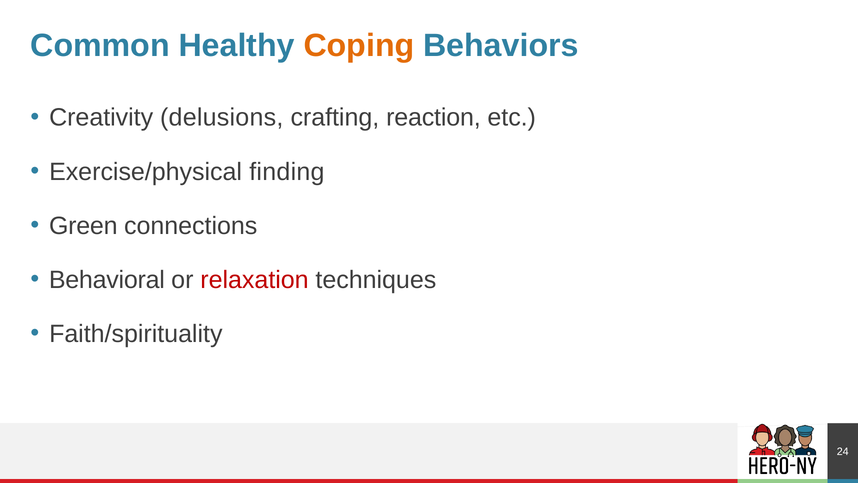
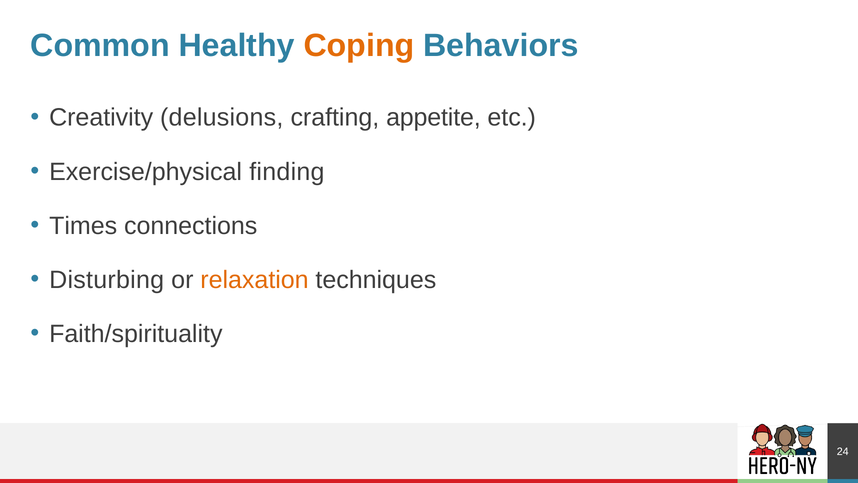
reaction: reaction -> appetite
Green: Green -> Times
Behavioral: Behavioral -> Disturbing
relaxation colour: red -> orange
